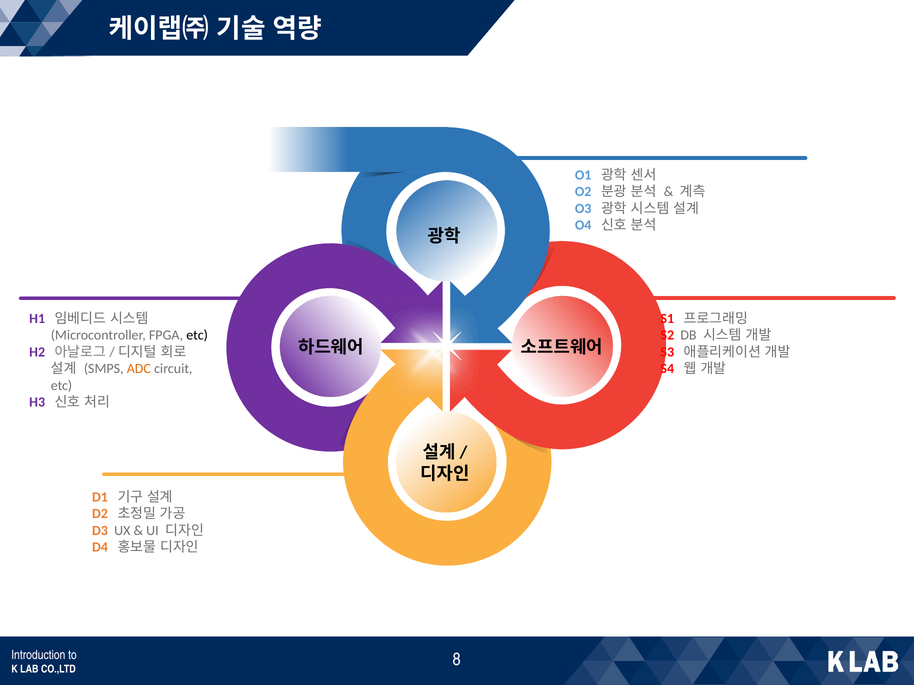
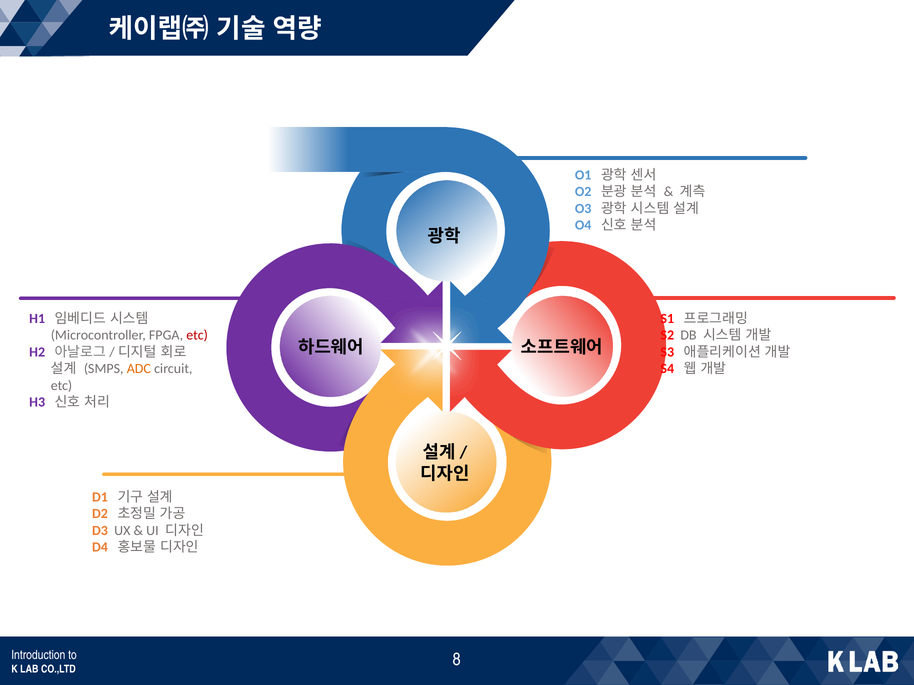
etc at (197, 336) colour: black -> red
